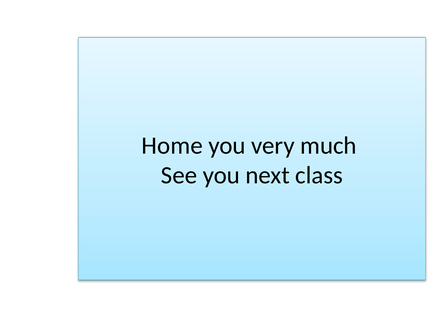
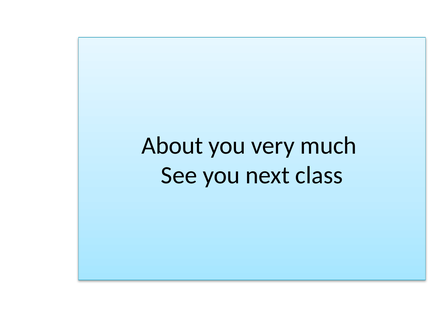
Home: Home -> About
